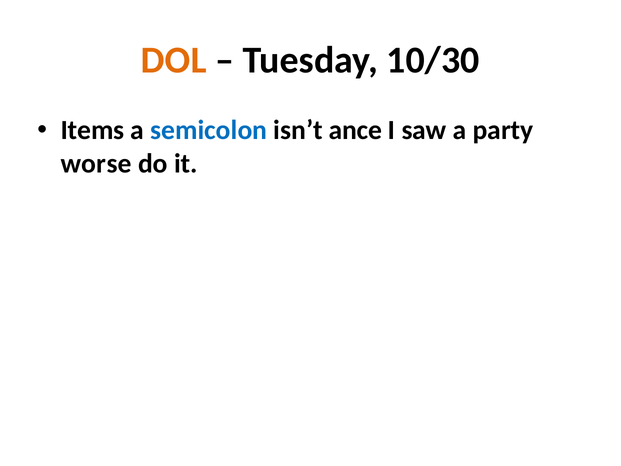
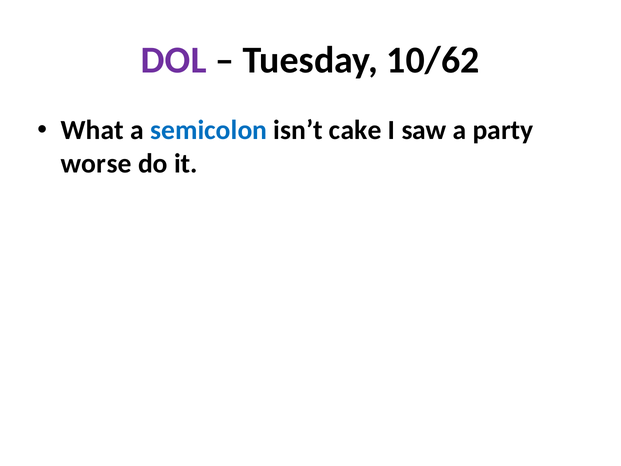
DOL colour: orange -> purple
10/30: 10/30 -> 10/62
Items: Items -> What
ance: ance -> cake
